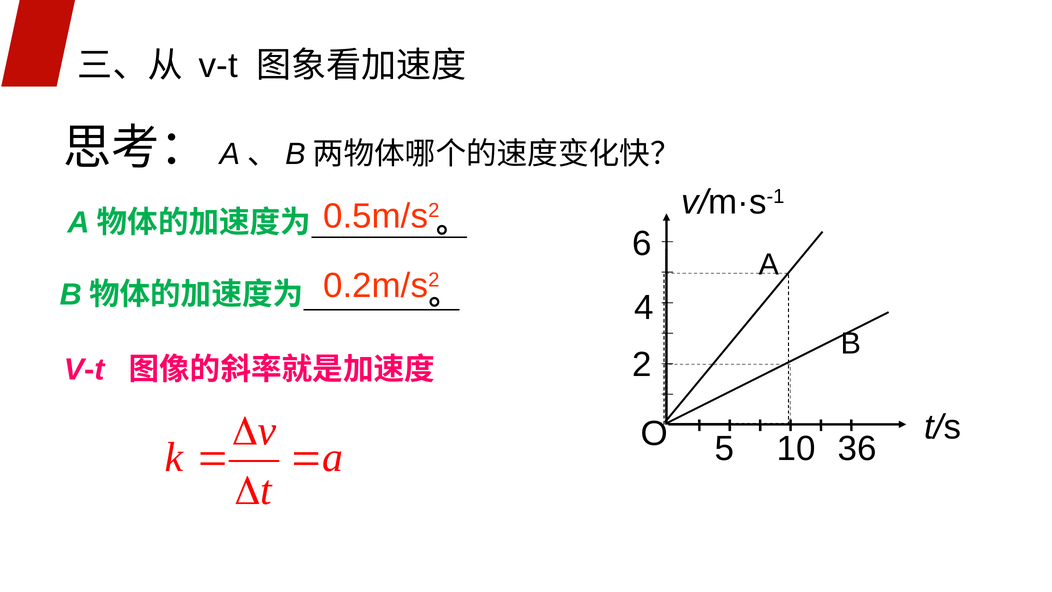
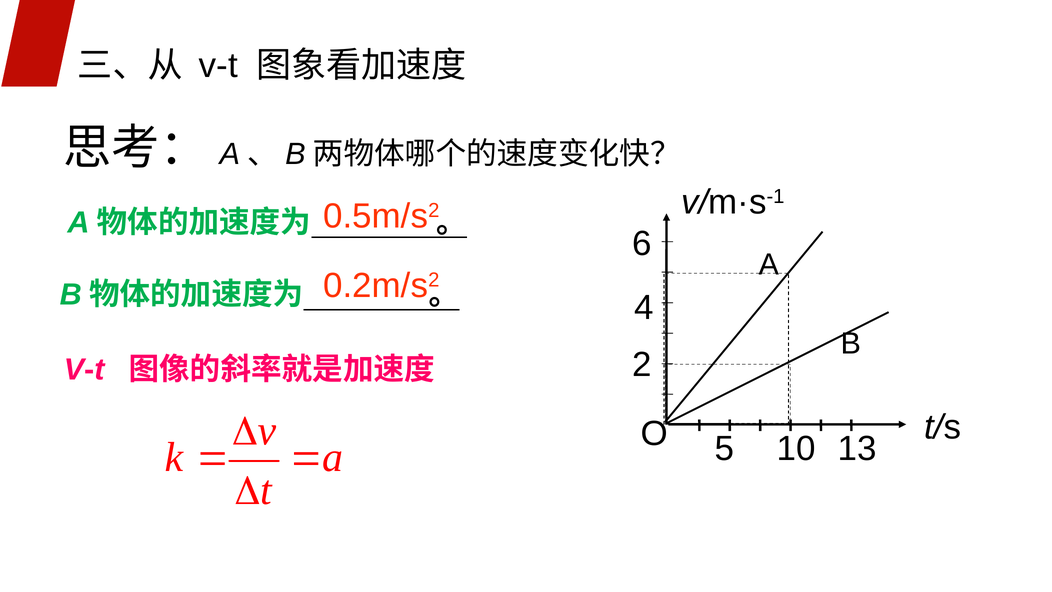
36: 36 -> 13
